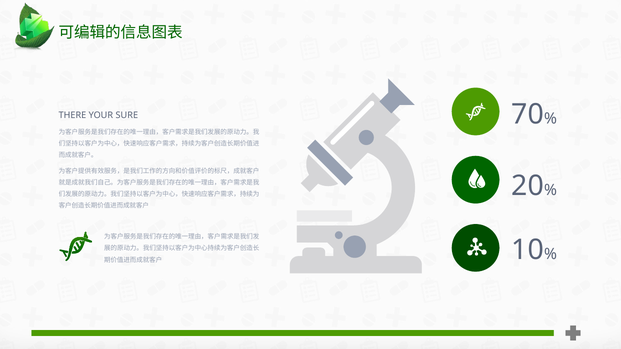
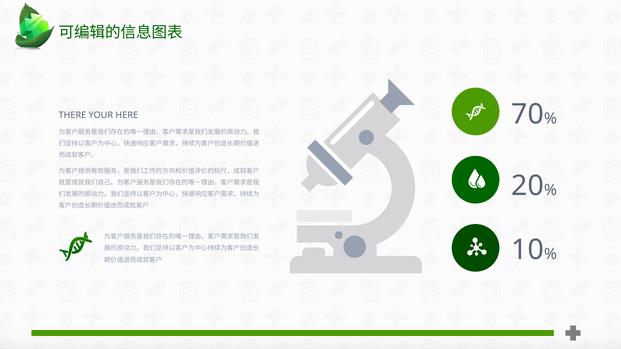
SURE: SURE -> HERE
